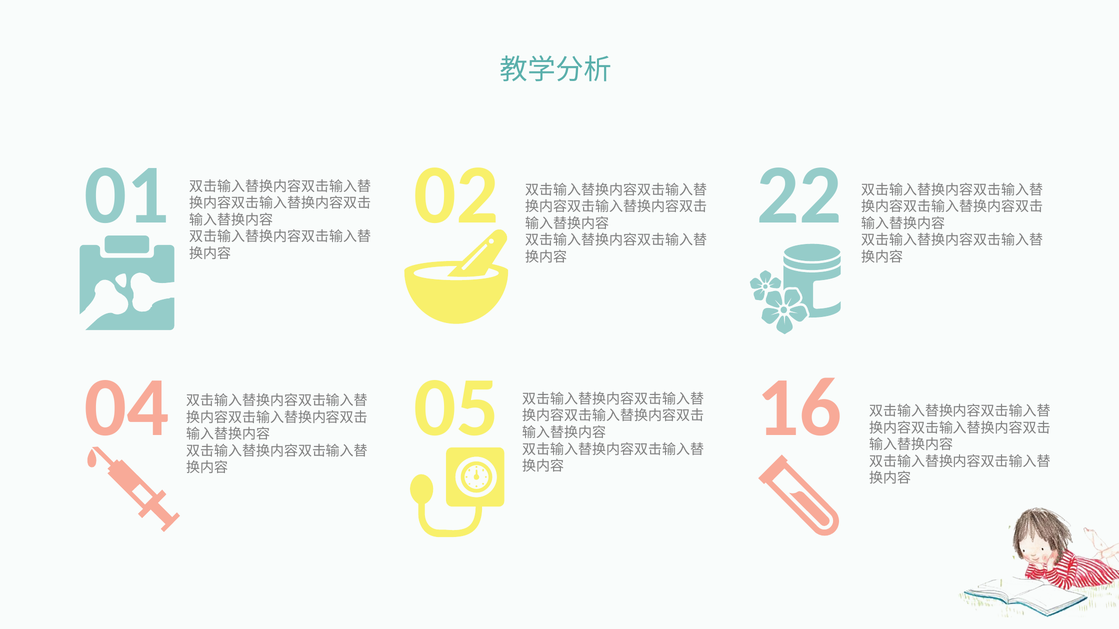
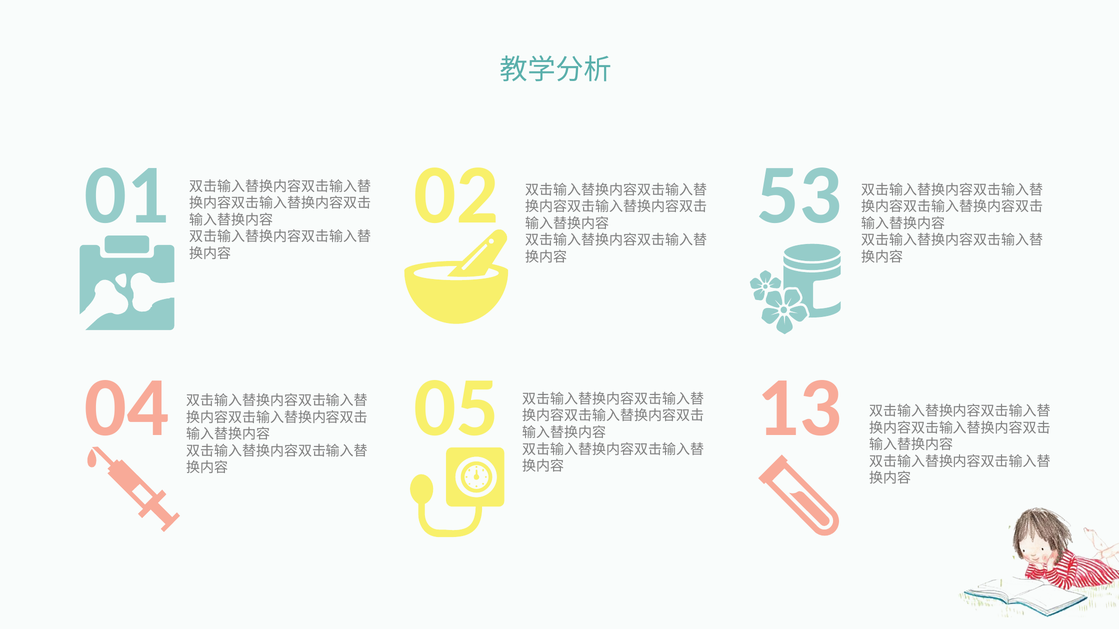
22: 22 -> 53
16: 16 -> 13
